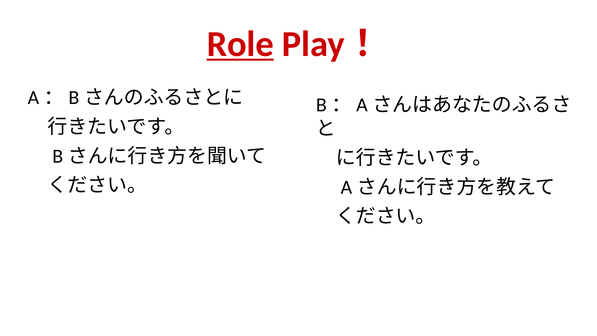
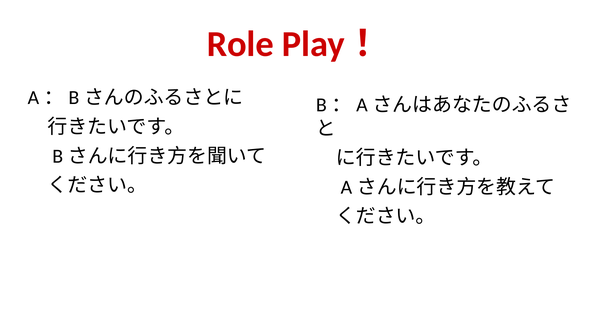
Role underline: present -> none
